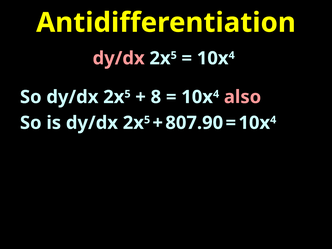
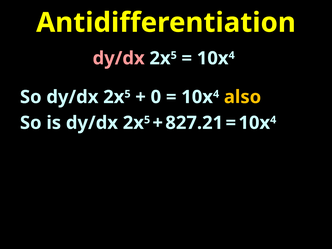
8: 8 -> 0
also colour: pink -> yellow
807.90: 807.90 -> 827.21
